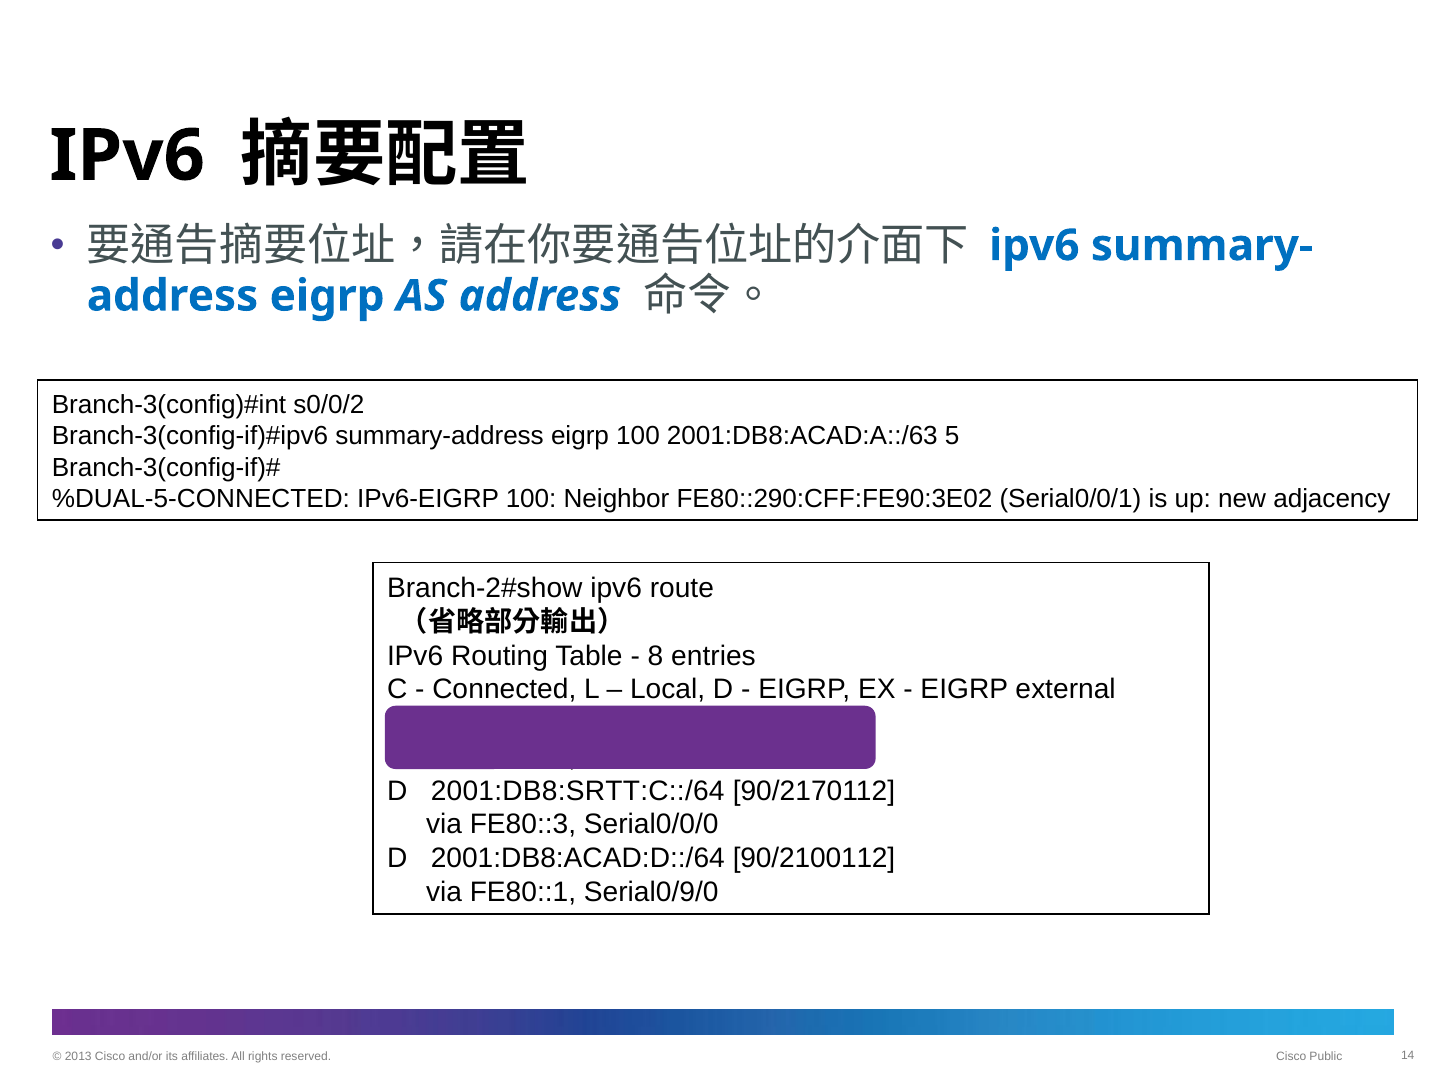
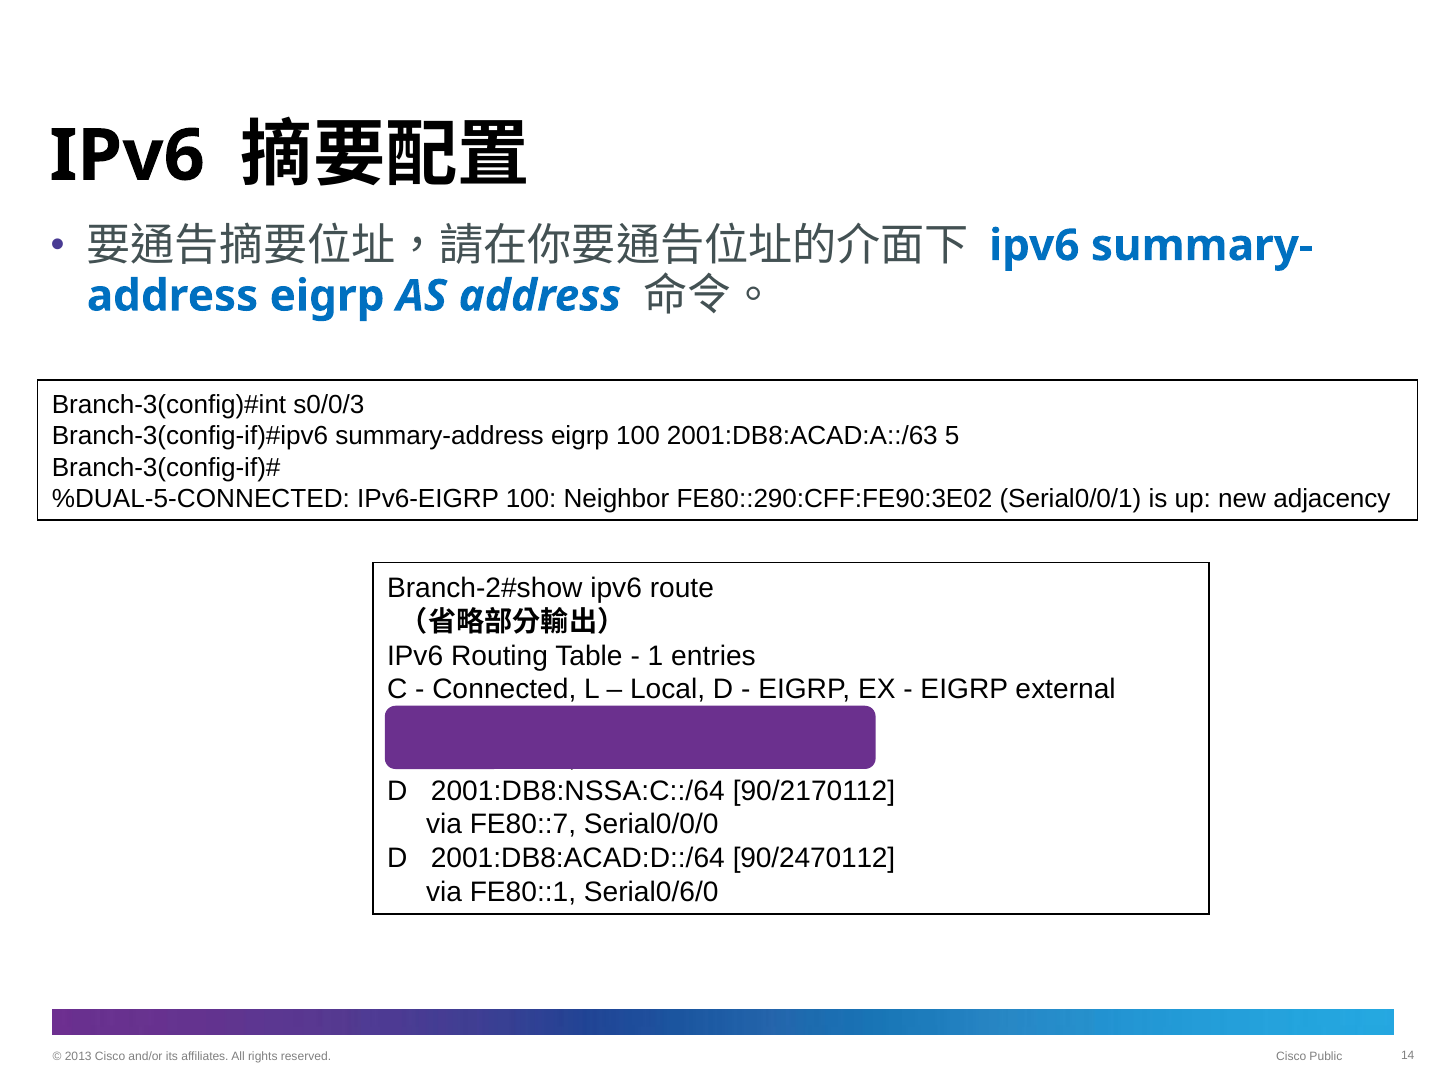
s0/0/2: s0/0/2 -> s0/0/3
8: 8 -> 1
2001:DB8:SRTT:C::/64: 2001:DB8:SRTT:C::/64 -> 2001:DB8:NSSA:C::/64
FE80::3 at (523, 824): FE80::3 -> FE80::7
90/2100112: 90/2100112 -> 90/2470112
Serial0/9/0: Serial0/9/0 -> Serial0/6/0
